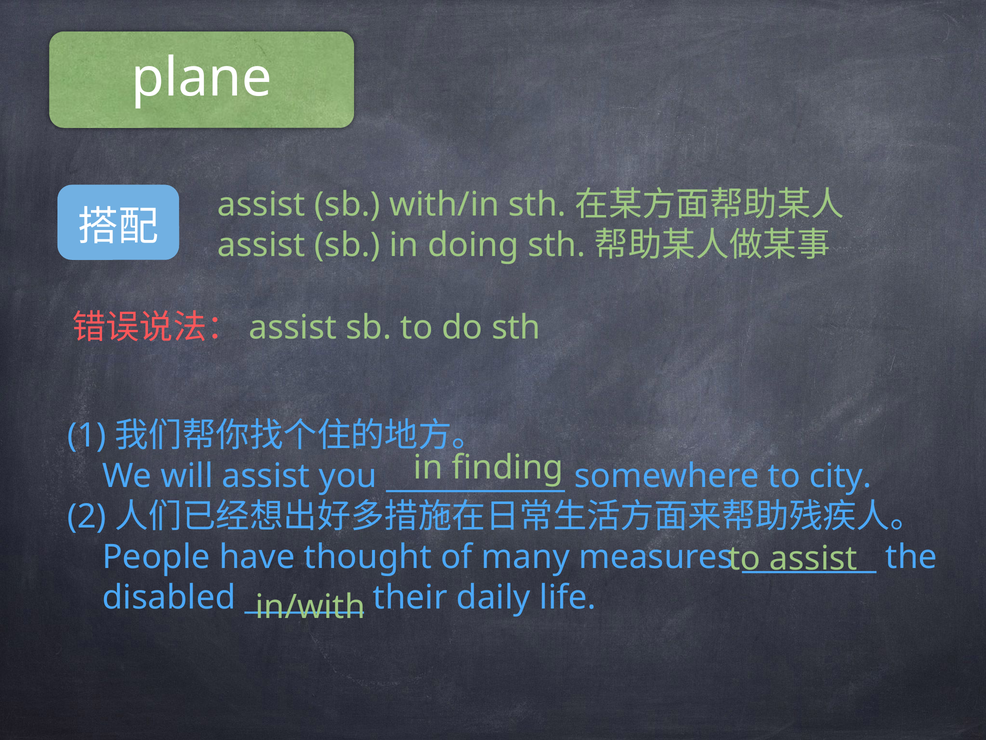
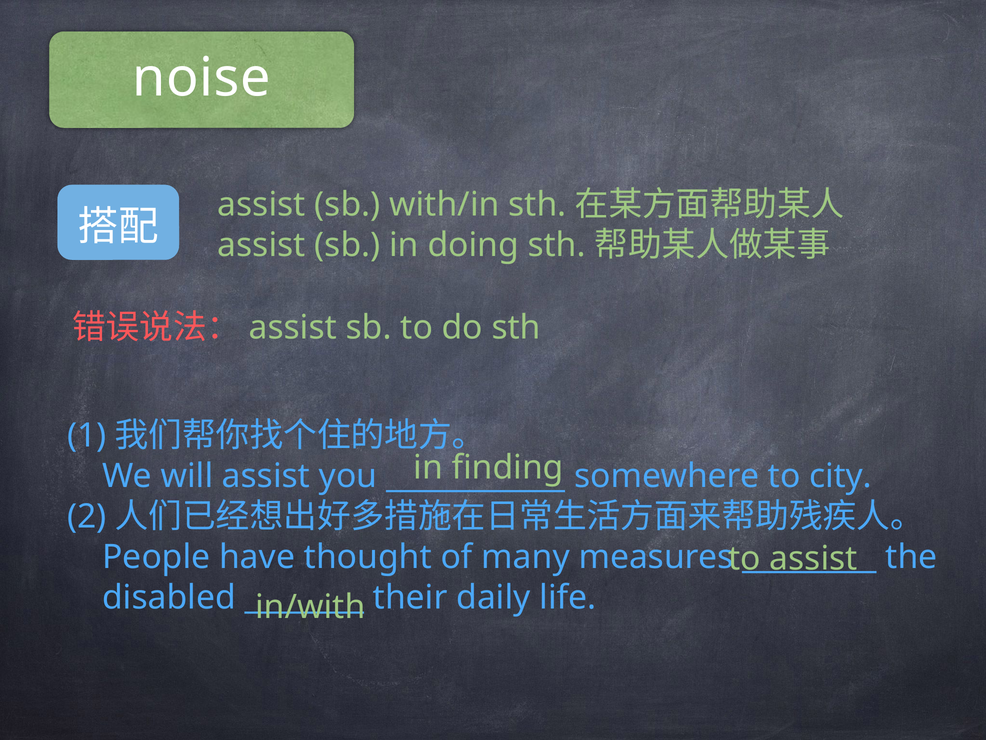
plane: plane -> noise
